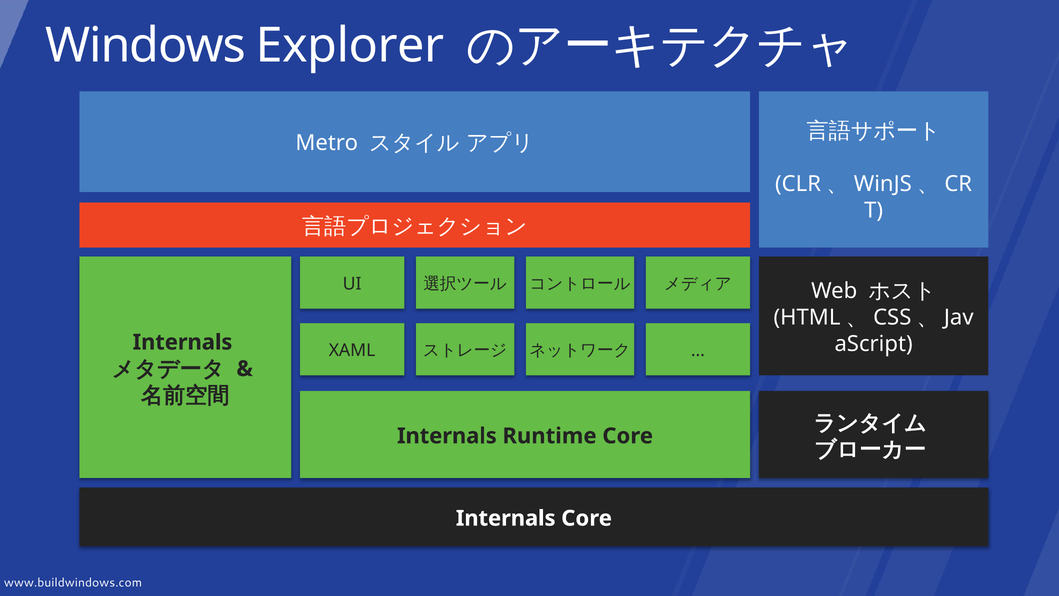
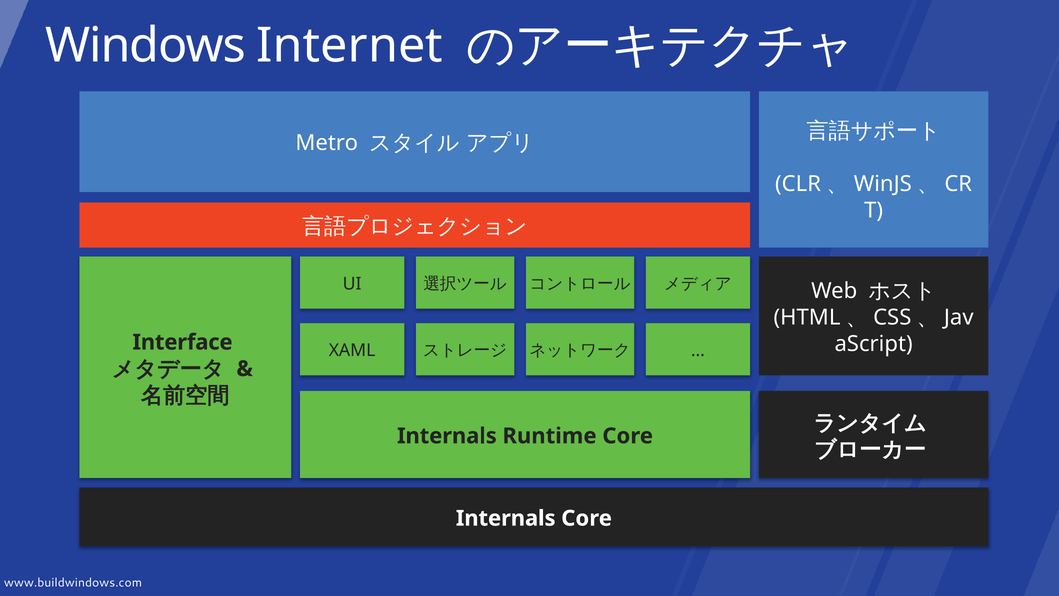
Explorer: Explorer -> Internet
Internals at (182, 342): Internals -> Interface
